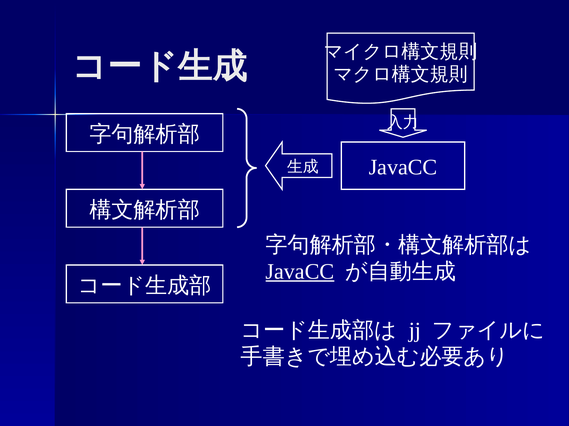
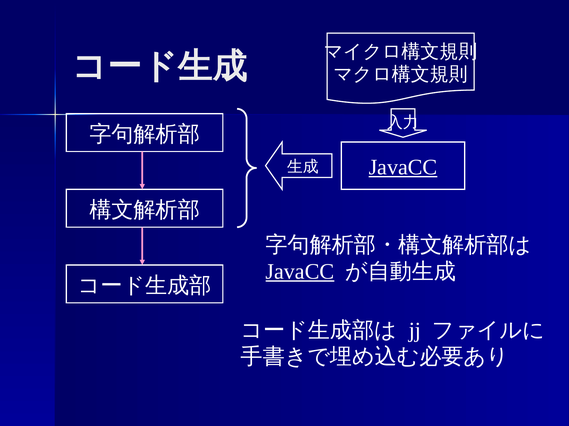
JavaCC at (403, 167) underline: none -> present
